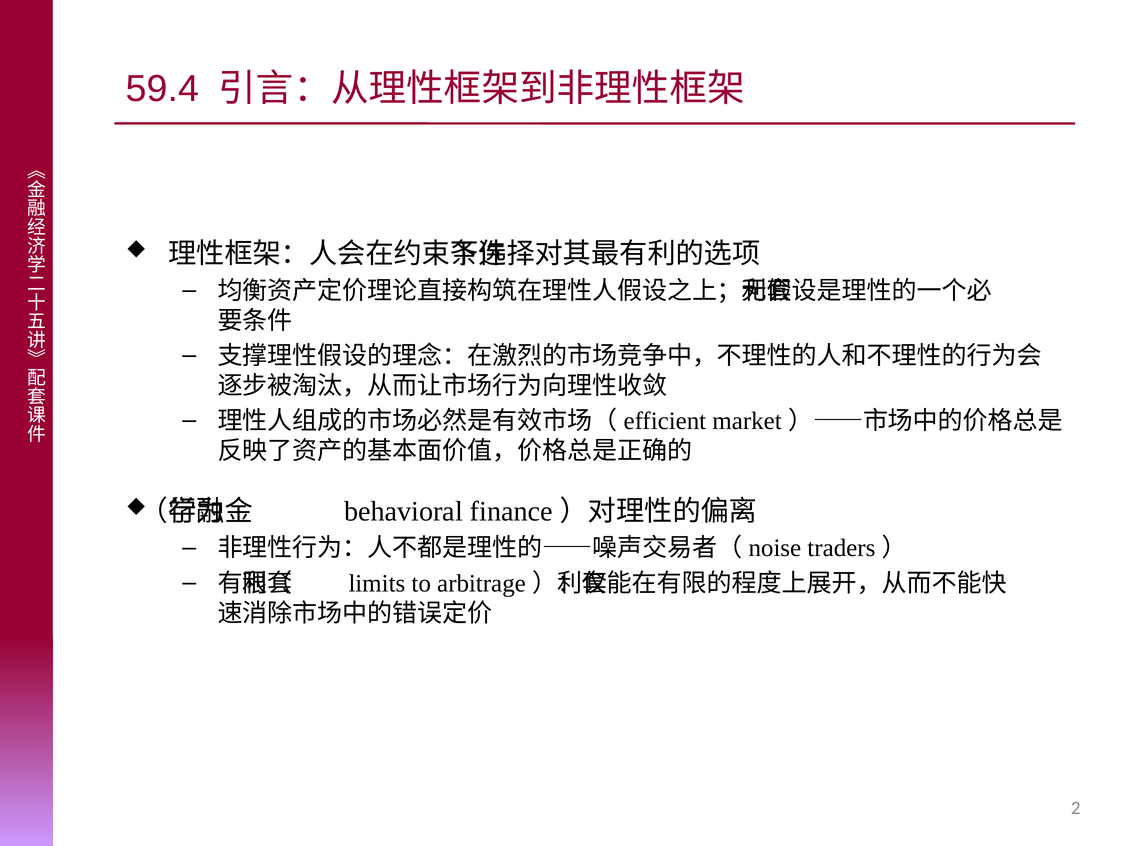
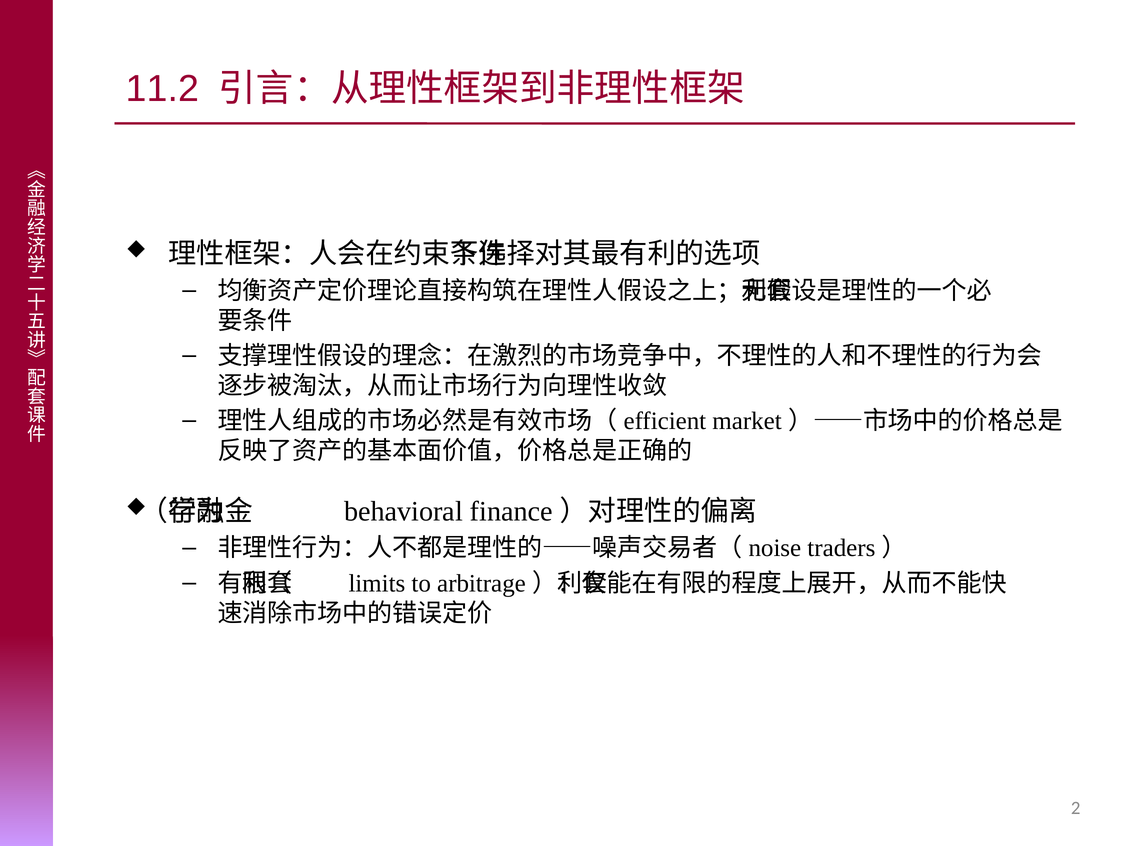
59.4: 59.4 -> 11.2
